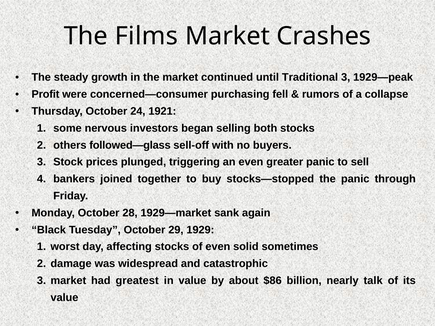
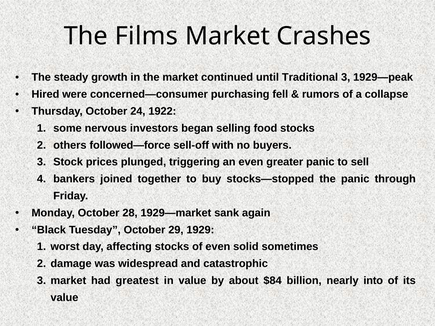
Profit: Profit -> Hired
1921: 1921 -> 1922
both: both -> food
followed—glass: followed—glass -> followed—force
$86: $86 -> $84
talk: talk -> into
